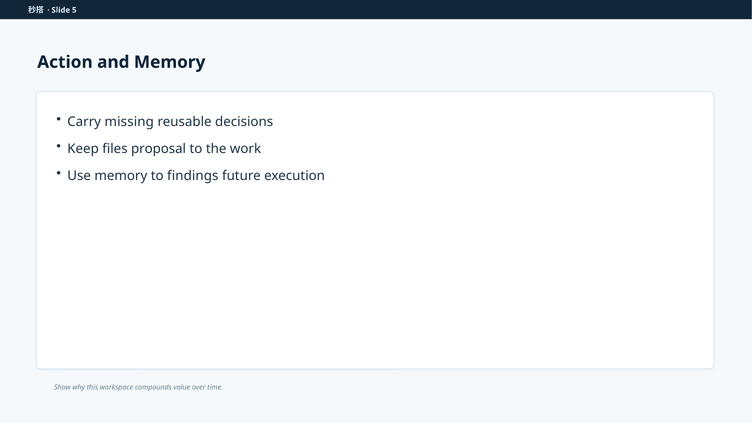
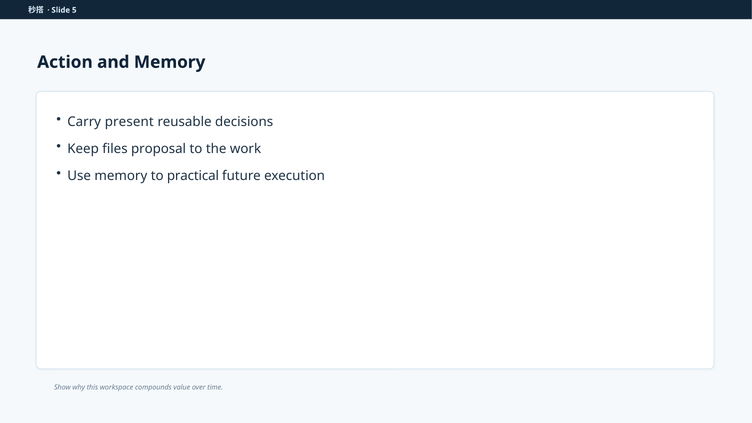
missing: missing -> present
findings: findings -> practical
